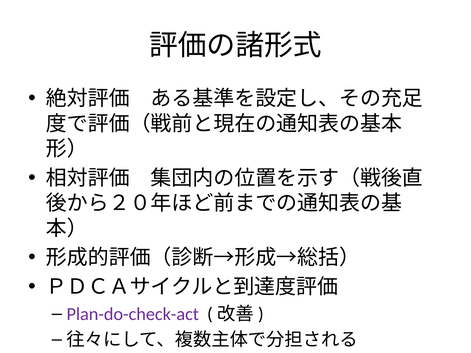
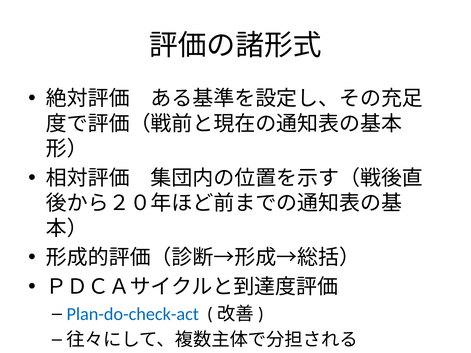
Plan-do-check-act colour: purple -> blue
